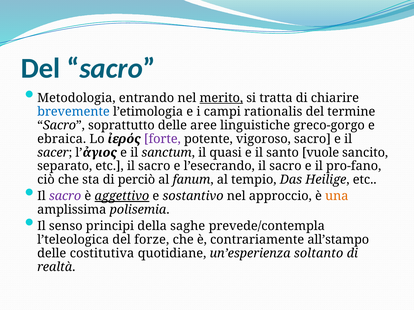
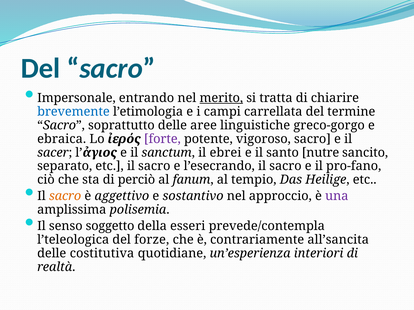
Metodologia: Metodologia -> Impersonale
rationalis: rationalis -> carrellata
quasi: quasi -> ebrei
vuole: vuole -> nutre
sacro at (65, 196) colour: purple -> orange
aggettivo underline: present -> none
una colour: orange -> purple
principi: principi -> soggetto
saghe: saghe -> esseri
all’stampo: all’stampo -> all’sancita
soltanto: soltanto -> interiori
